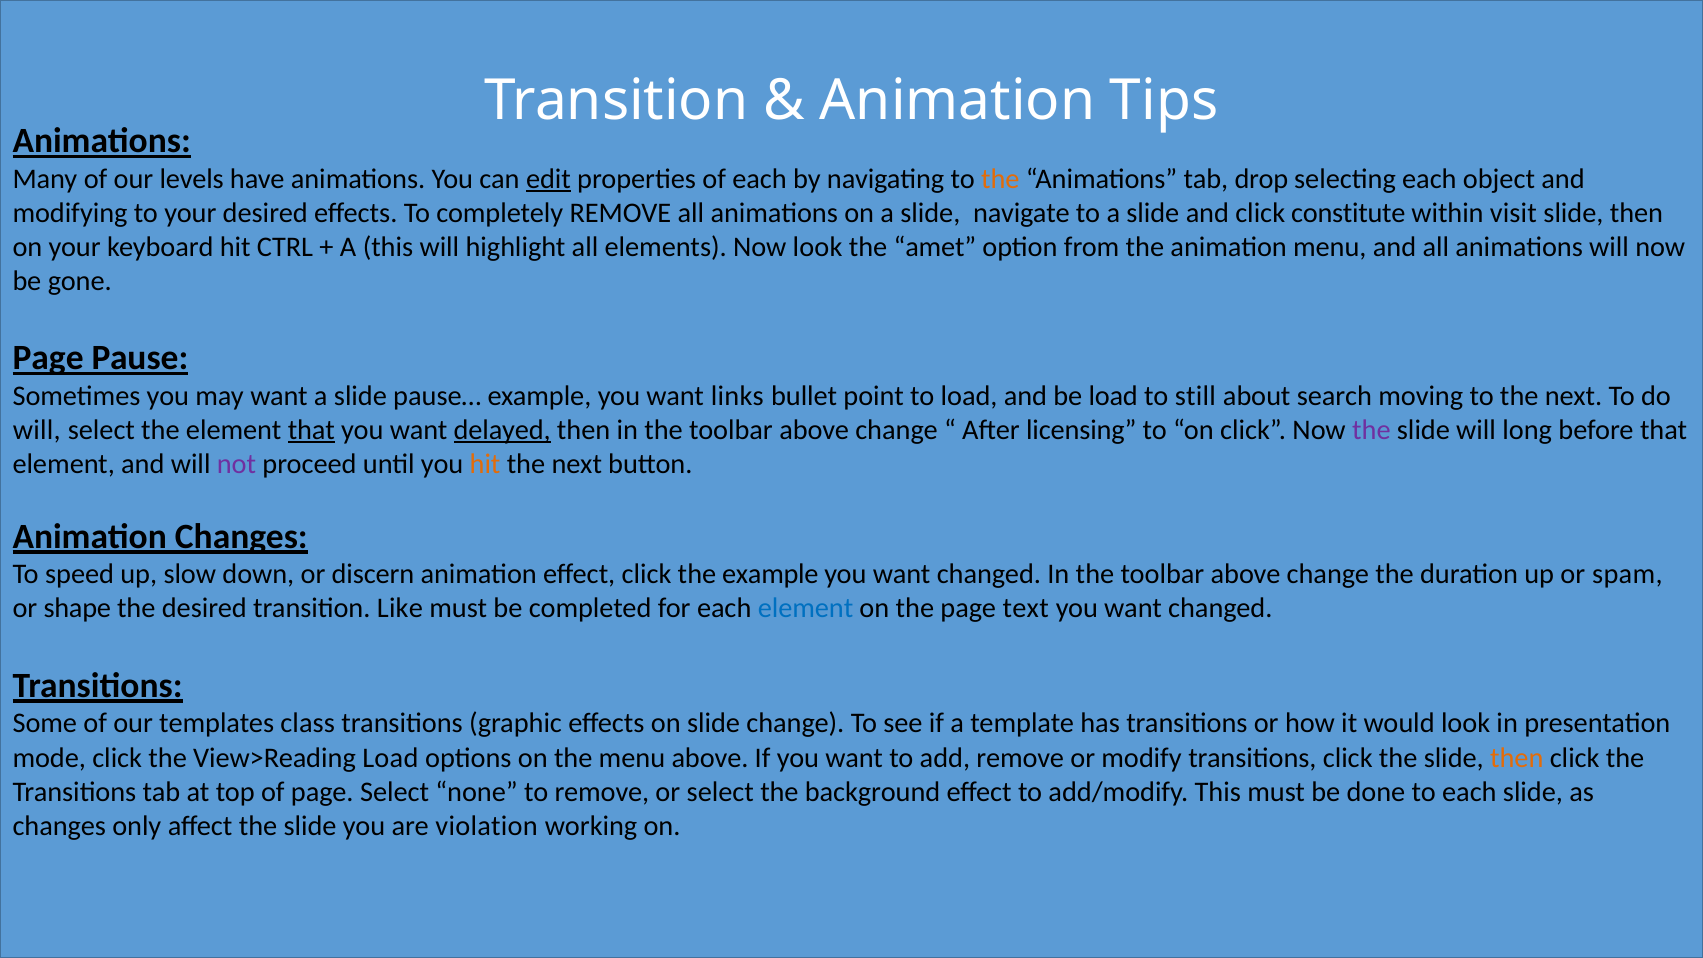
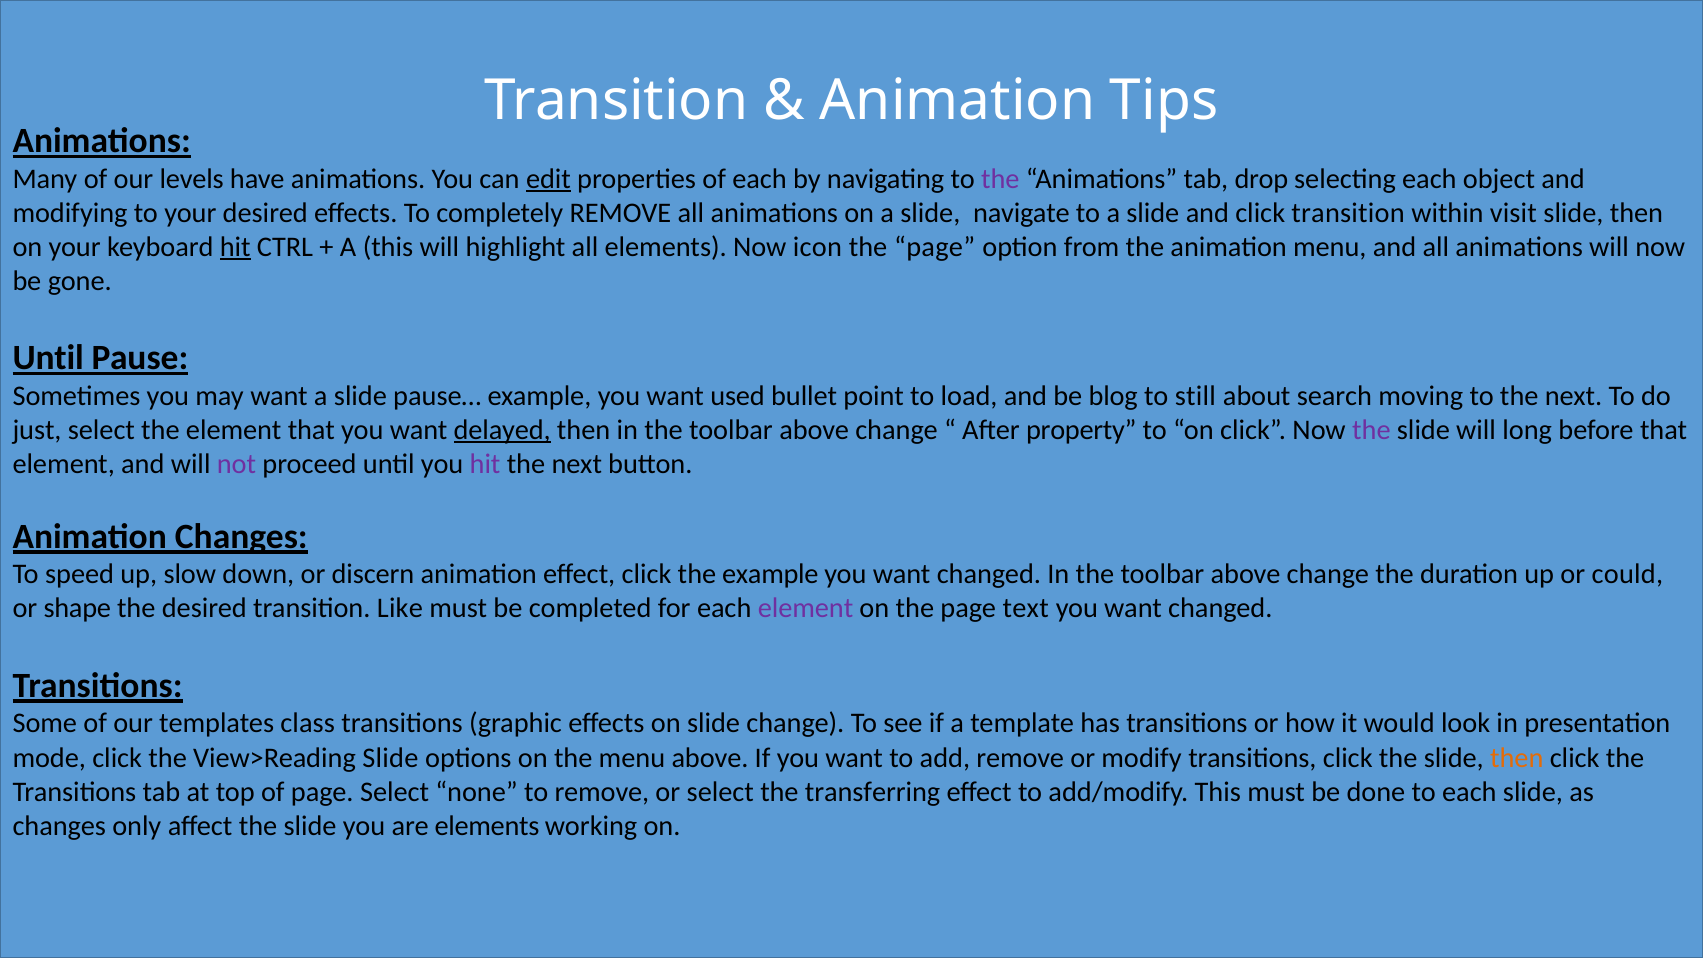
the at (1000, 179) colour: orange -> purple
click constitute: constitute -> transition
hit at (235, 247) underline: none -> present
Now look: look -> icon
amet at (935, 247): amet -> page
Page at (48, 358): Page -> Until
links: links -> used
be load: load -> blog
will at (37, 430): will -> just
that at (311, 430) underline: present -> none
licensing: licensing -> property
hit at (485, 464) colour: orange -> purple
spam: spam -> could
element at (806, 609) colour: blue -> purple
View>Reading Load: Load -> Slide
background: background -> transferring
are violation: violation -> elements
